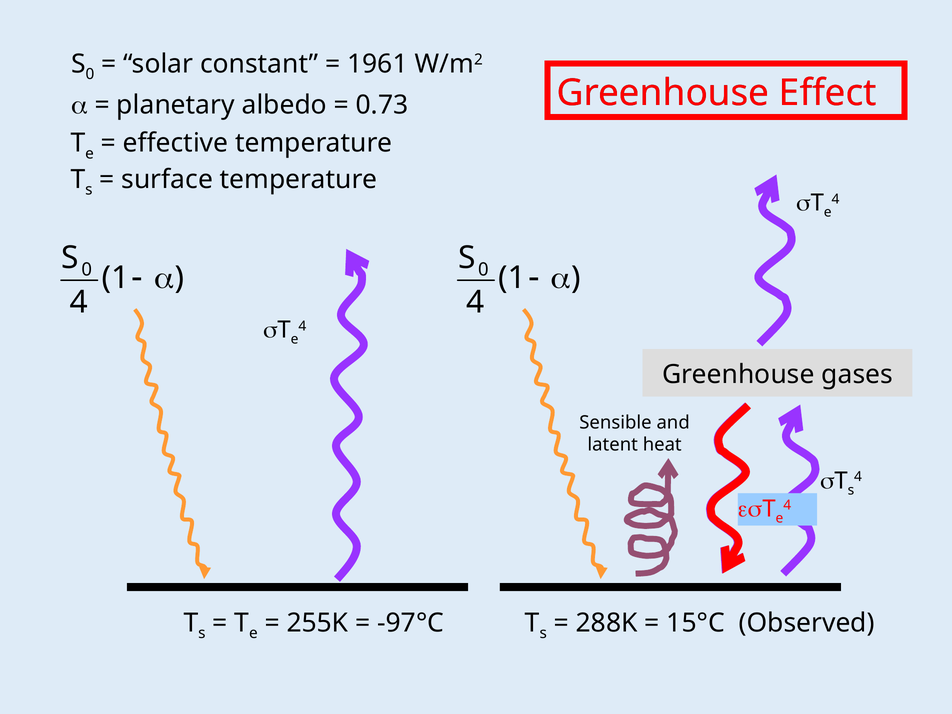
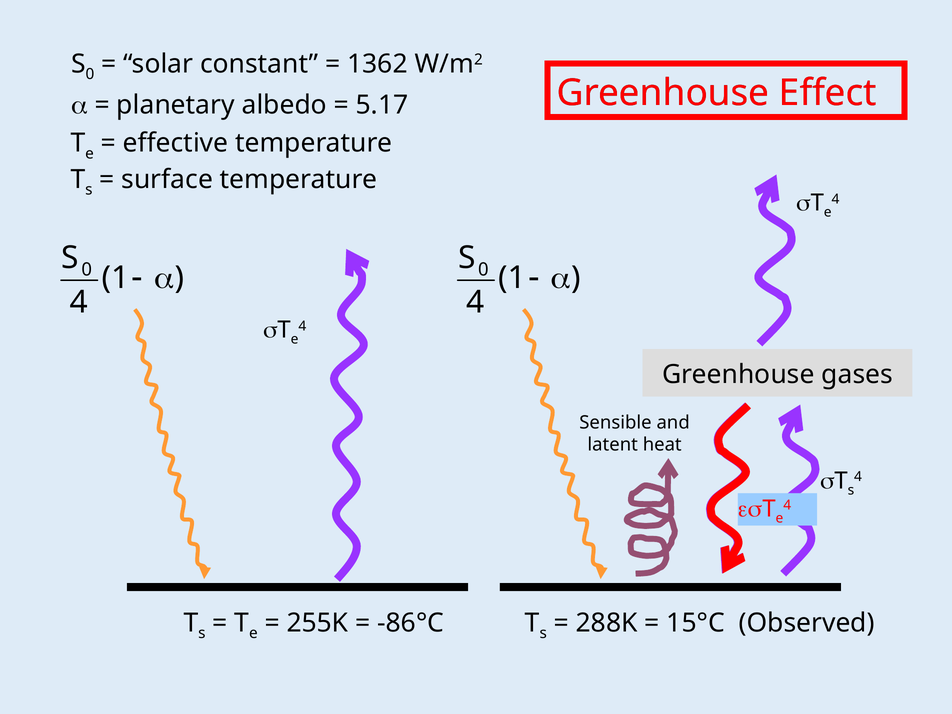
1961: 1961 -> 1362
0.73: 0.73 -> 5.17
-97°C: -97°C -> -86°C
